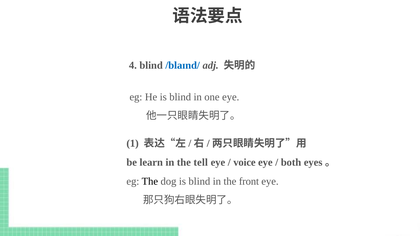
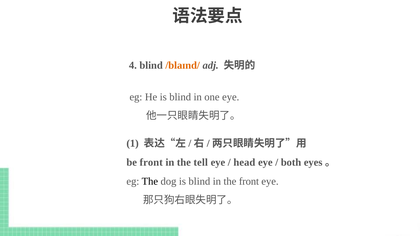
/blaɪnd/ colour: blue -> orange
be learn: learn -> front
voice: voice -> head
